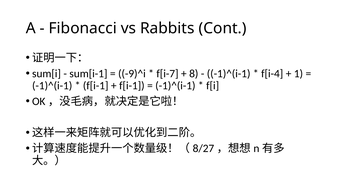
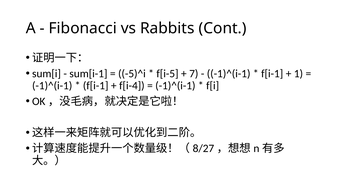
-9)^i: -9)^i -> -5)^i
f[i-7: f[i-7 -> f[i-5
8: 8 -> 7
f[i-4 at (272, 74): f[i-4 -> f[i-1
f[i-1 at (132, 86): f[i-1 -> f[i-4
